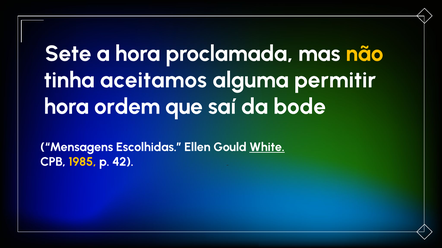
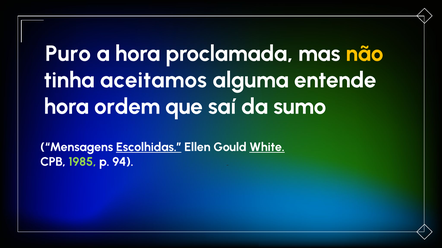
Sete: Sete -> Puro
permitir: permitir -> entende
bode: bode -> sumo
Escolhidas underline: none -> present
1985 colour: yellow -> light green
42: 42 -> 94
